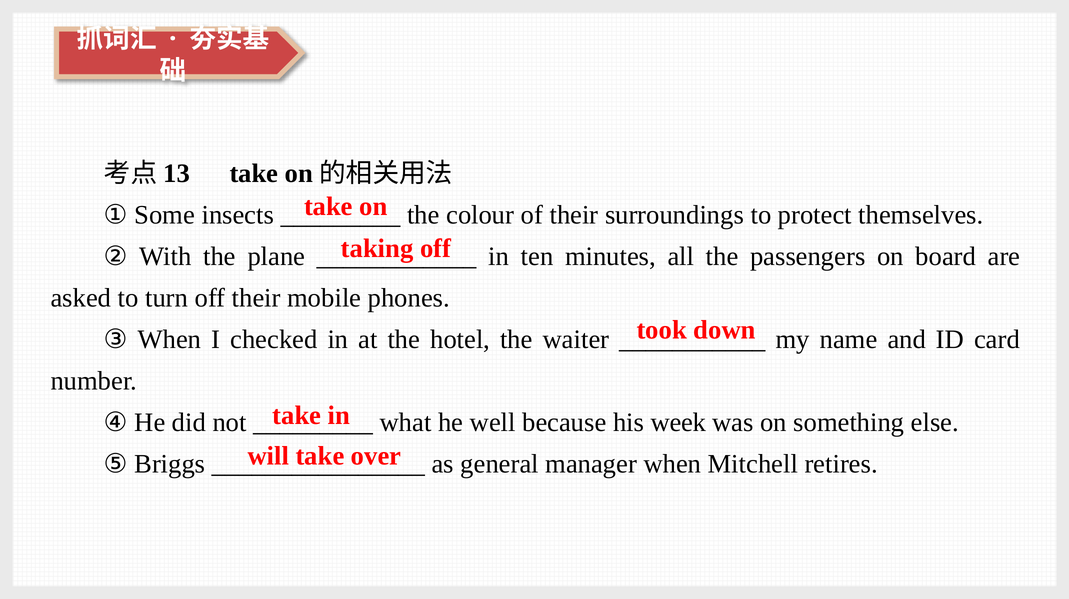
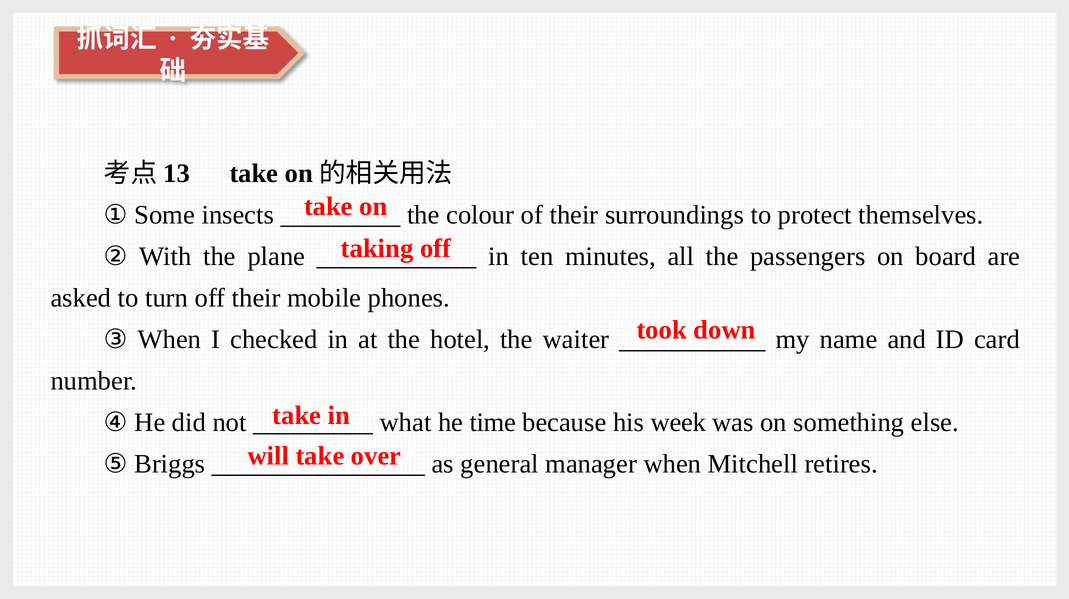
well: well -> time
